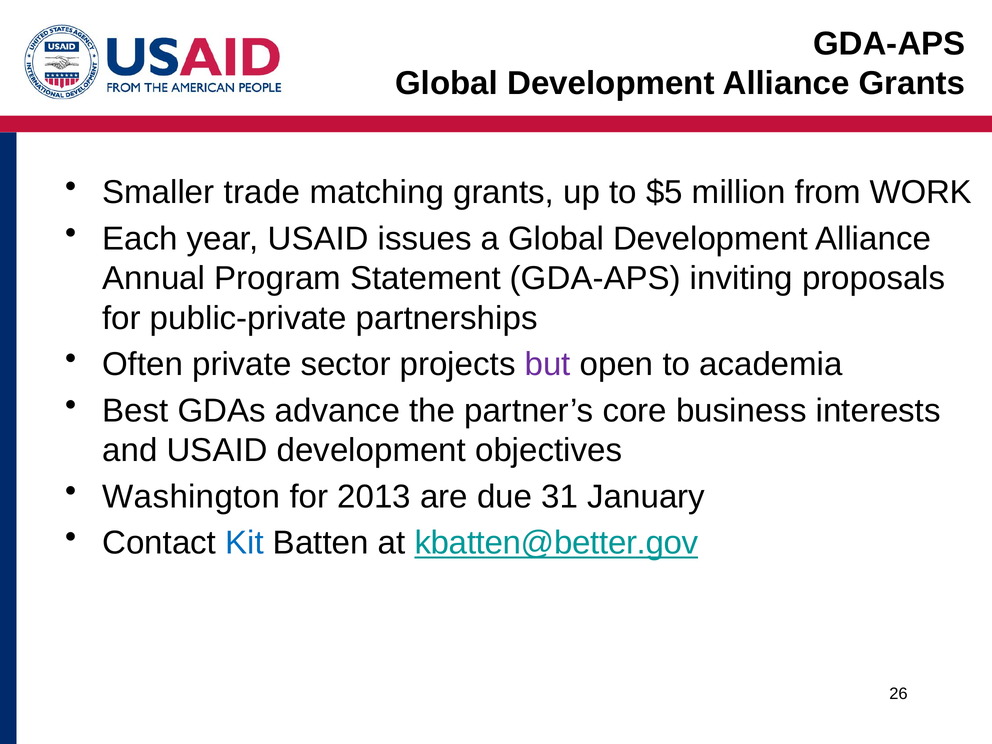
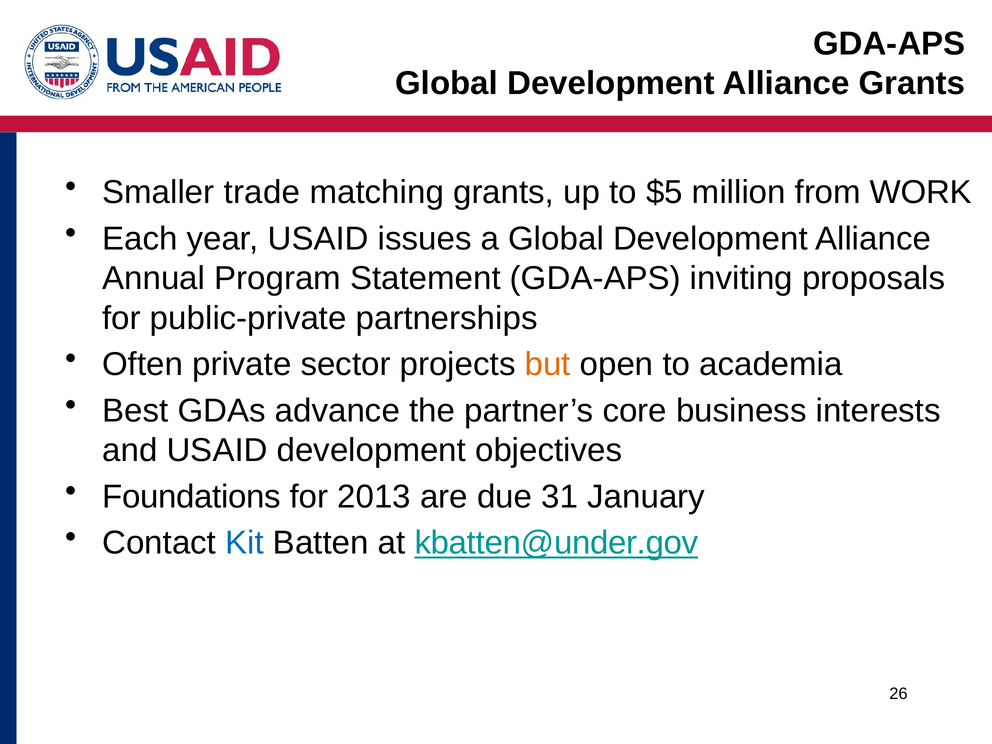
but colour: purple -> orange
Washington: Washington -> Foundations
kbatten@better.gov: kbatten@better.gov -> kbatten@under.gov
